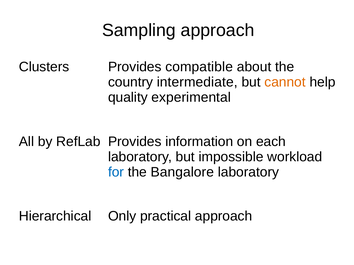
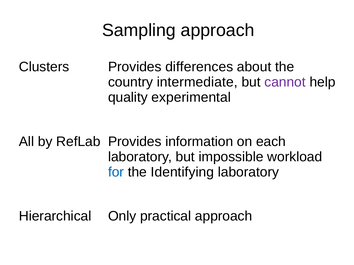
compatible: compatible -> differences
cannot colour: orange -> purple
Bangalore: Bangalore -> Identifying
